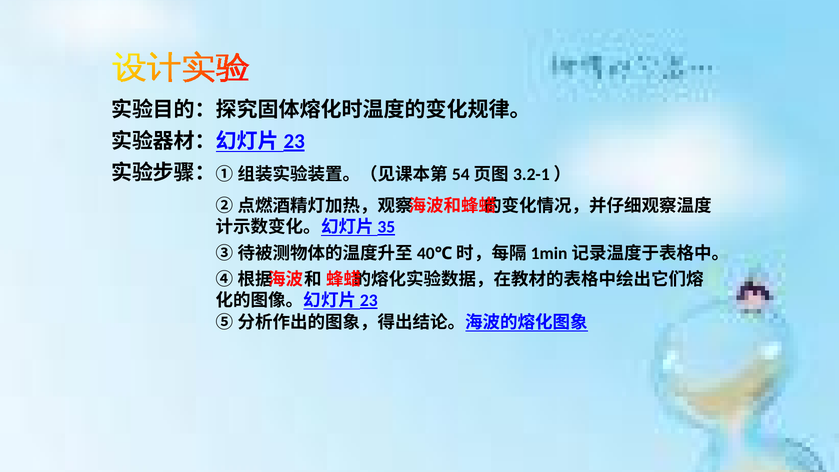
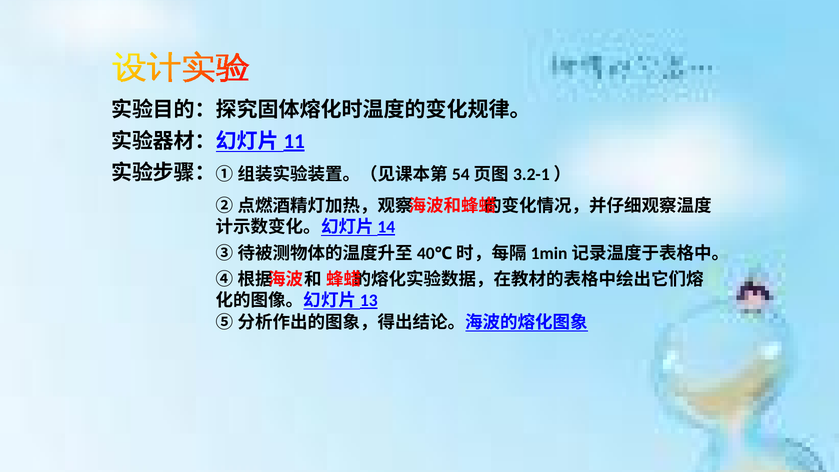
23 at (294, 141): 23 -> 11
35: 35 -> 14
23 at (369, 301): 23 -> 13
